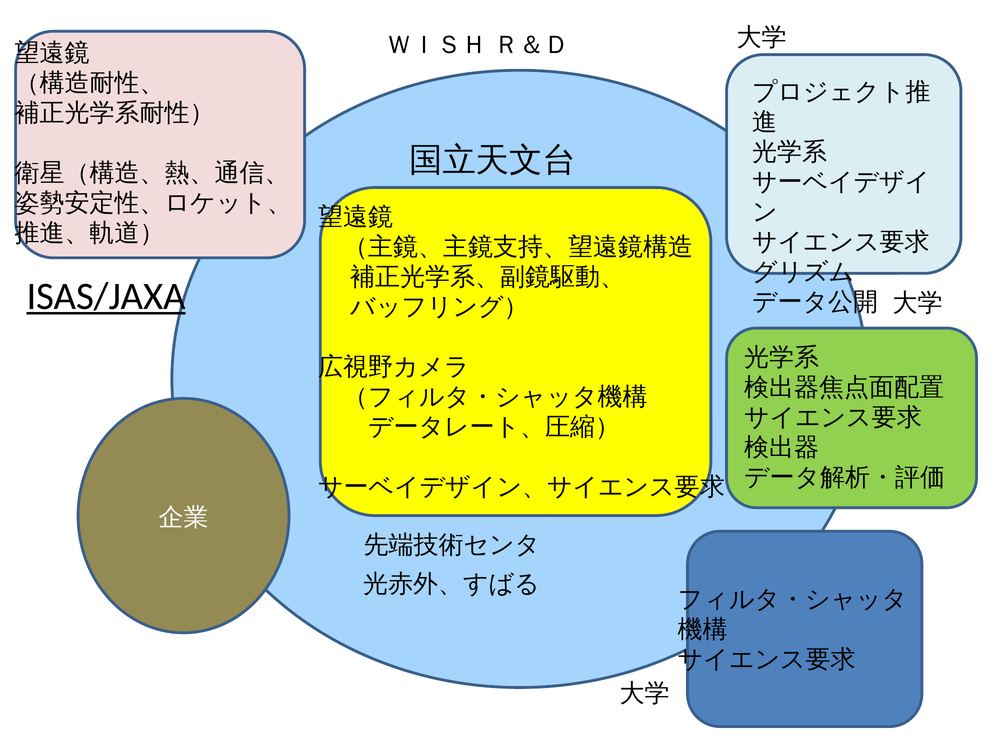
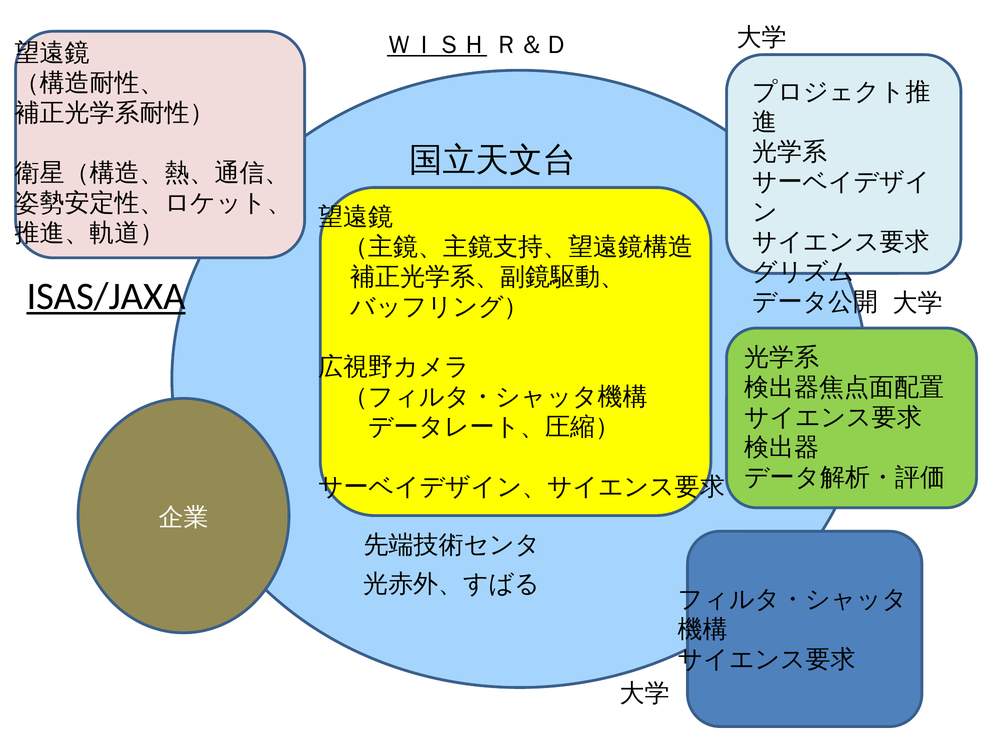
ＷＩＳＨ underline: none -> present
